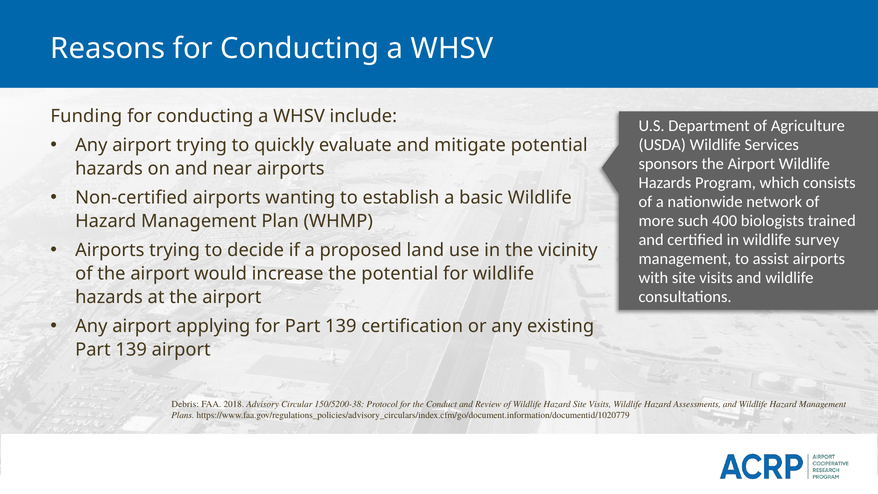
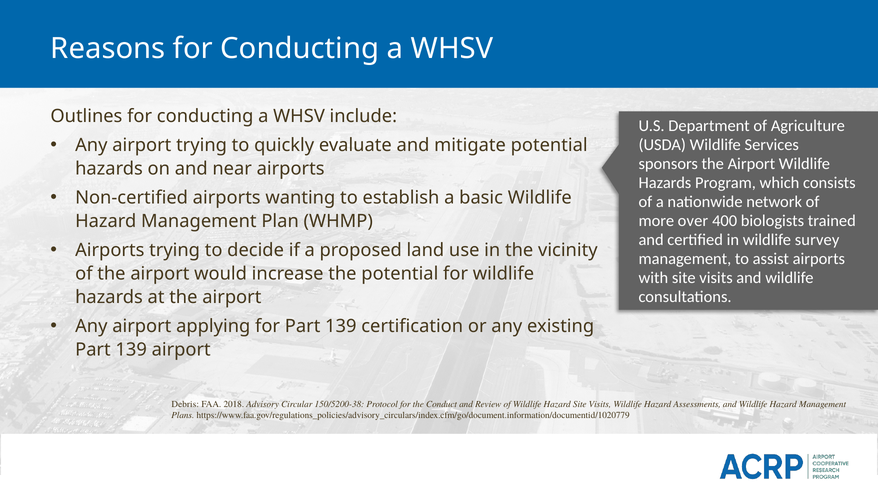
Funding: Funding -> Outlines
such: such -> over
